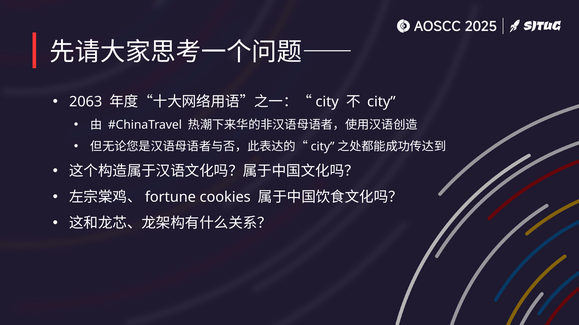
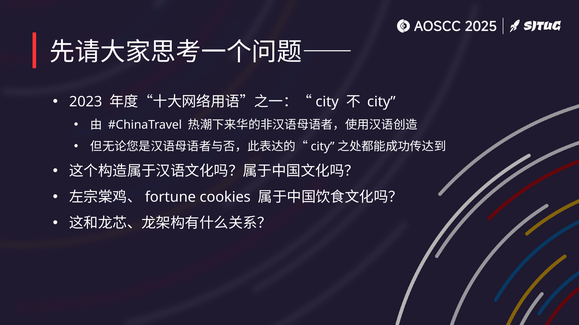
2063: 2063 -> 2023
